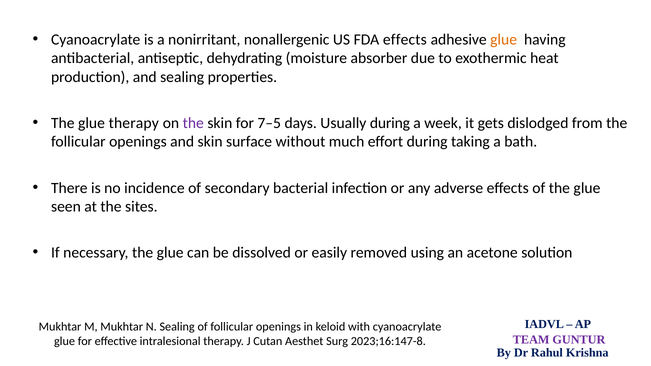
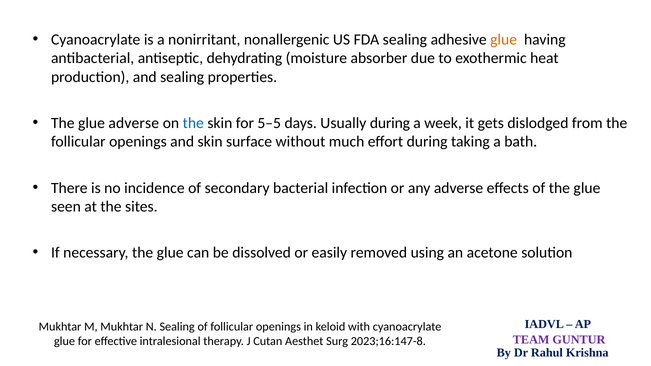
FDA effects: effects -> sealing
glue therapy: therapy -> adverse
the at (193, 123) colour: purple -> blue
7–5: 7–5 -> 5–5
